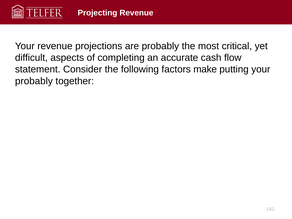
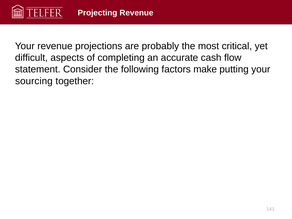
probably at (34, 81): probably -> sourcing
